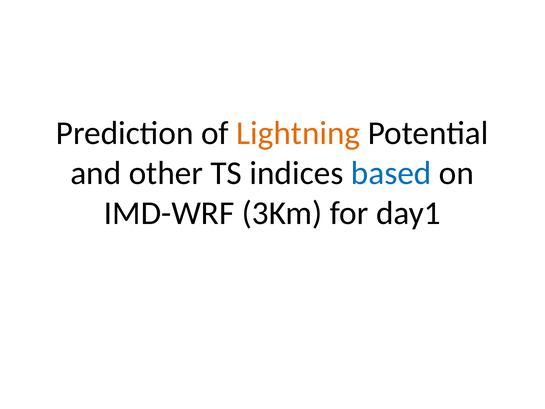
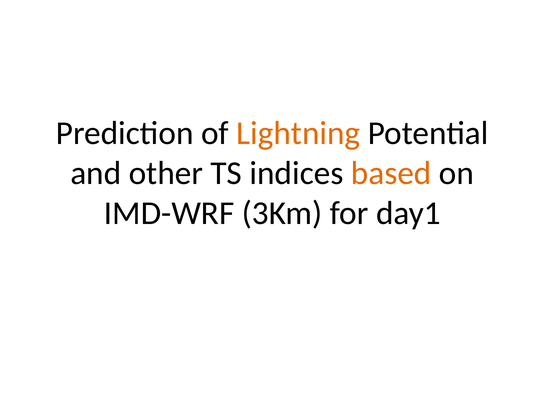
based colour: blue -> orange
